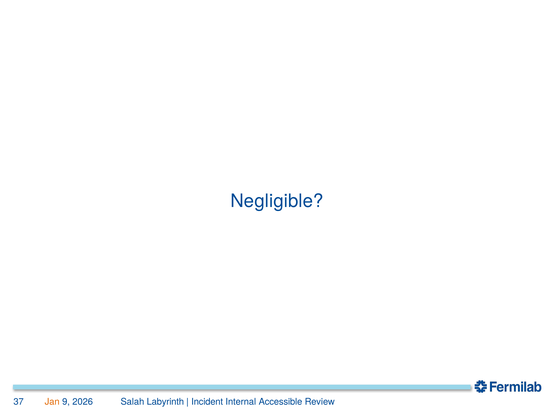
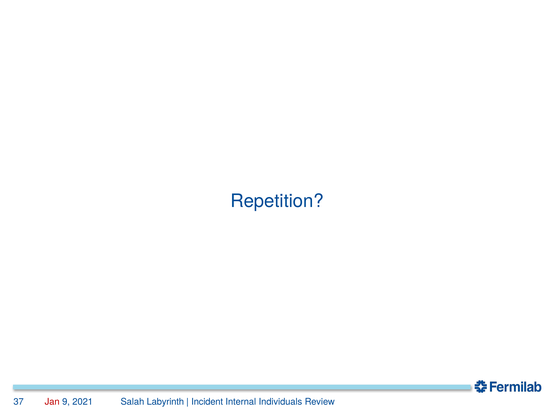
Negligible: Negligible -> Repetition
Jan colour: orange -> red
2026: 2026 -> 2021
Accessible: Accessible -> Individuals
